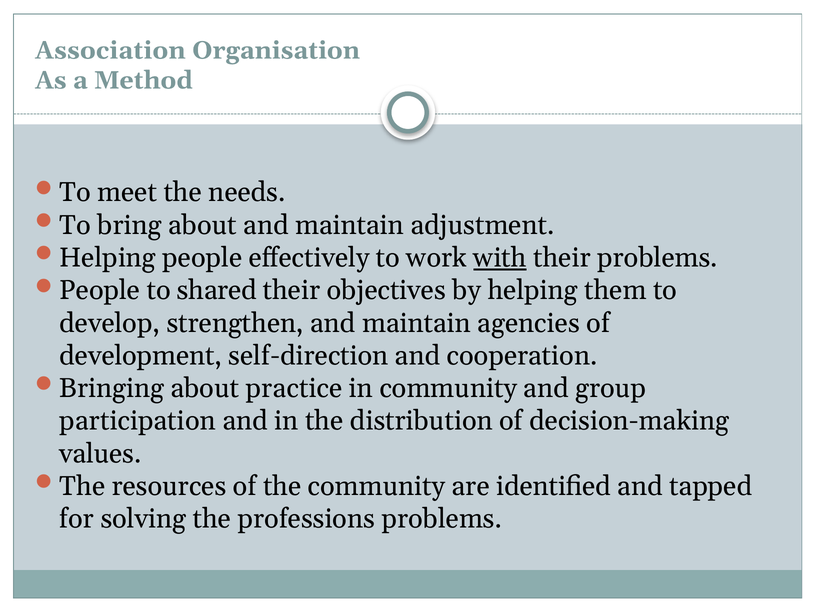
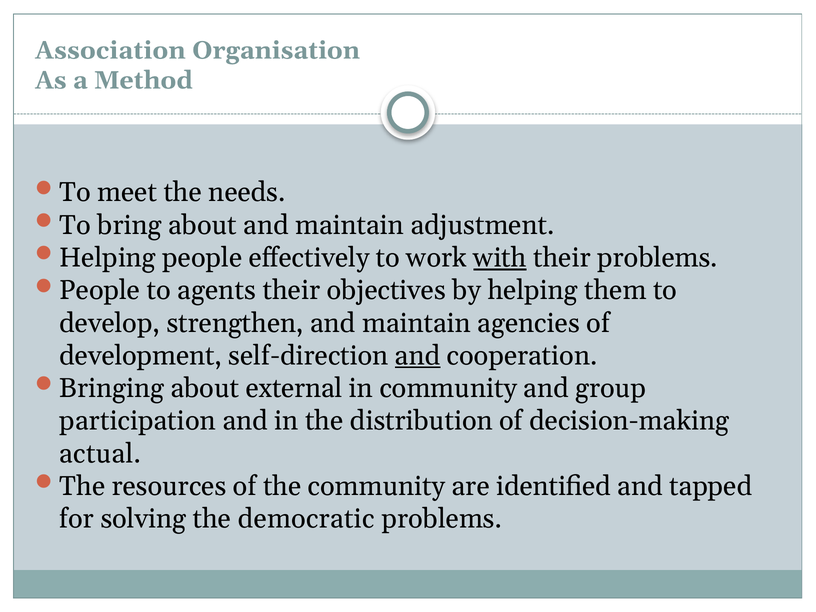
shared: shared -> agents
and at (418, 356) underline: none -> present
practice: practice -> external
values: values -> actual
professions: professions -> democratic
